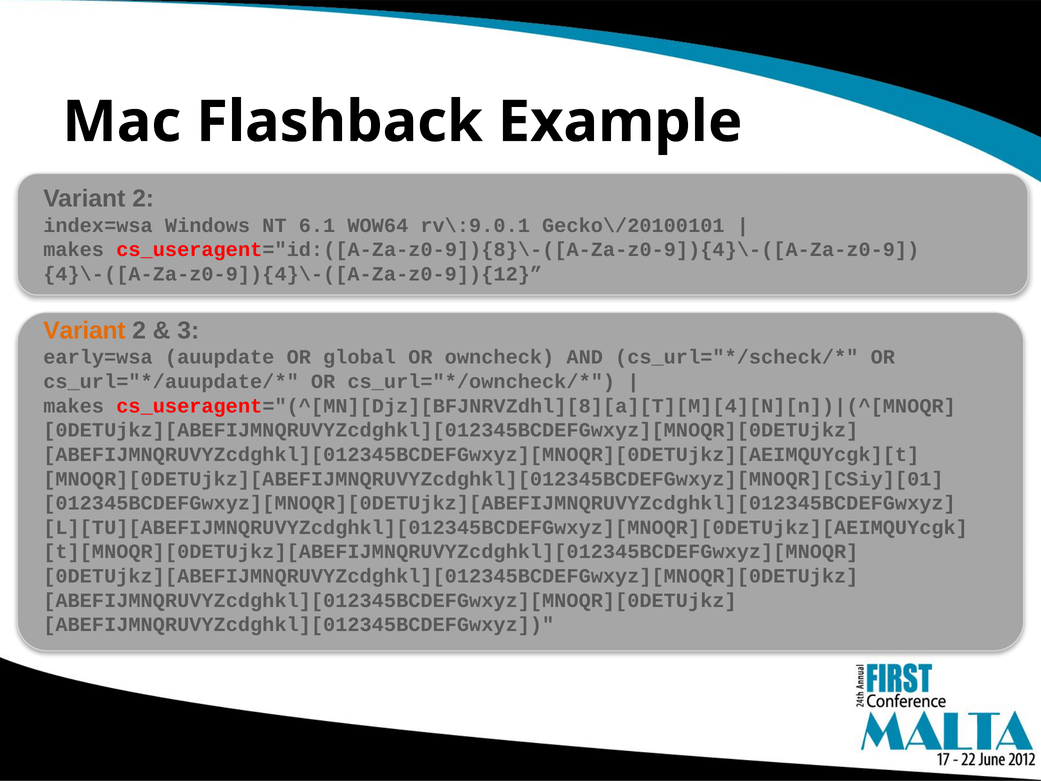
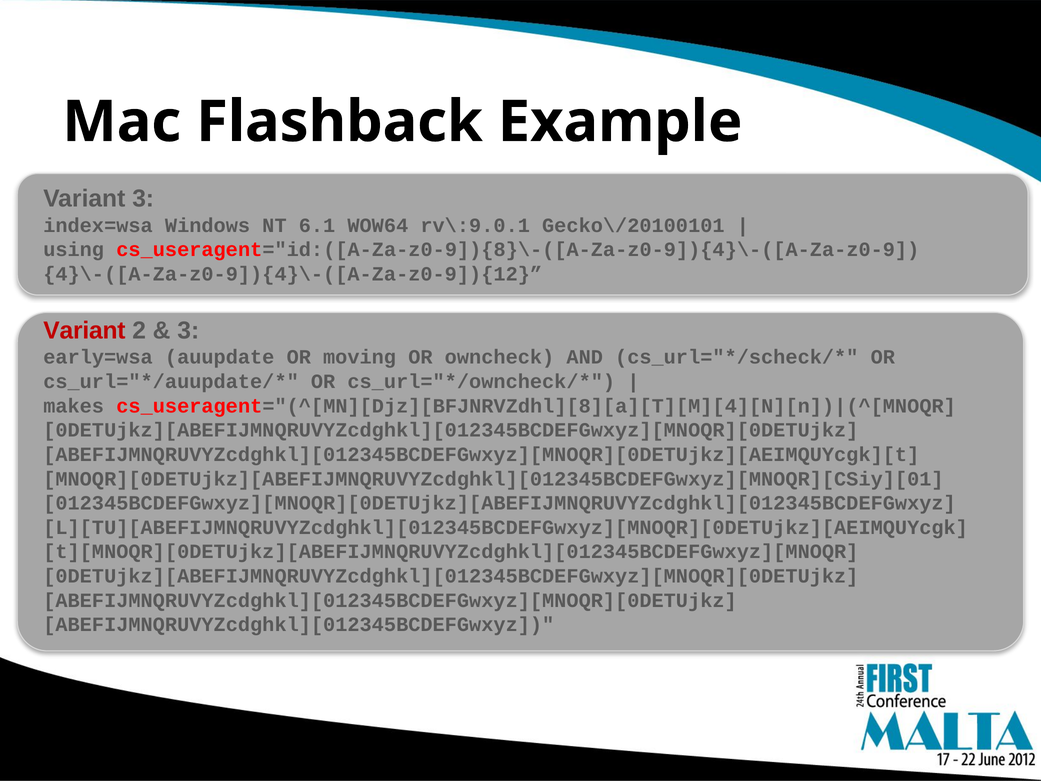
2 at (143, 199): 2 -> 3
makes at (74, 250): makes -> using
Variant at (84, 331) colour: orange -> red
global: global -> moving
